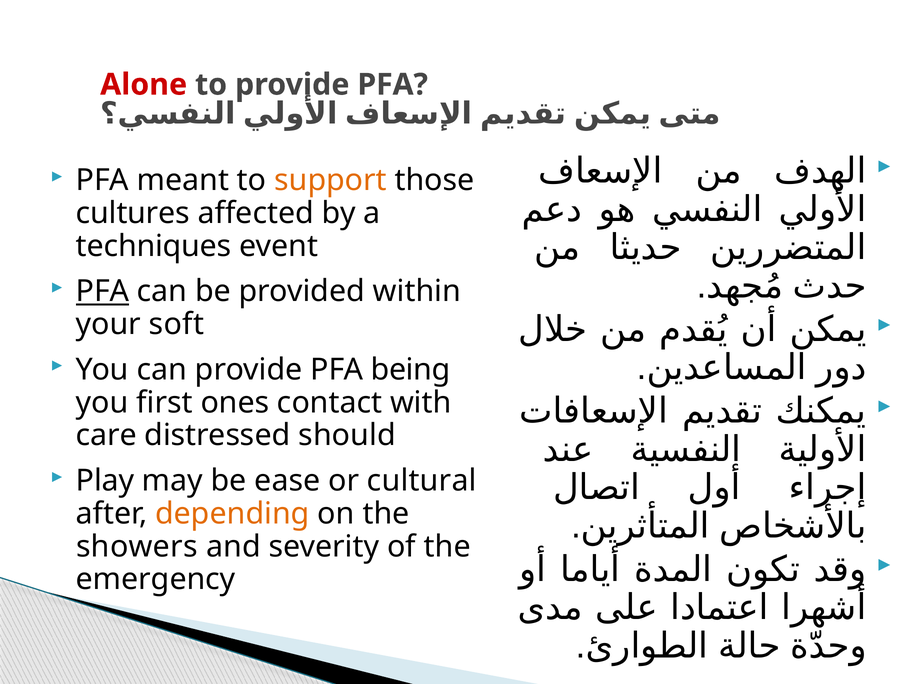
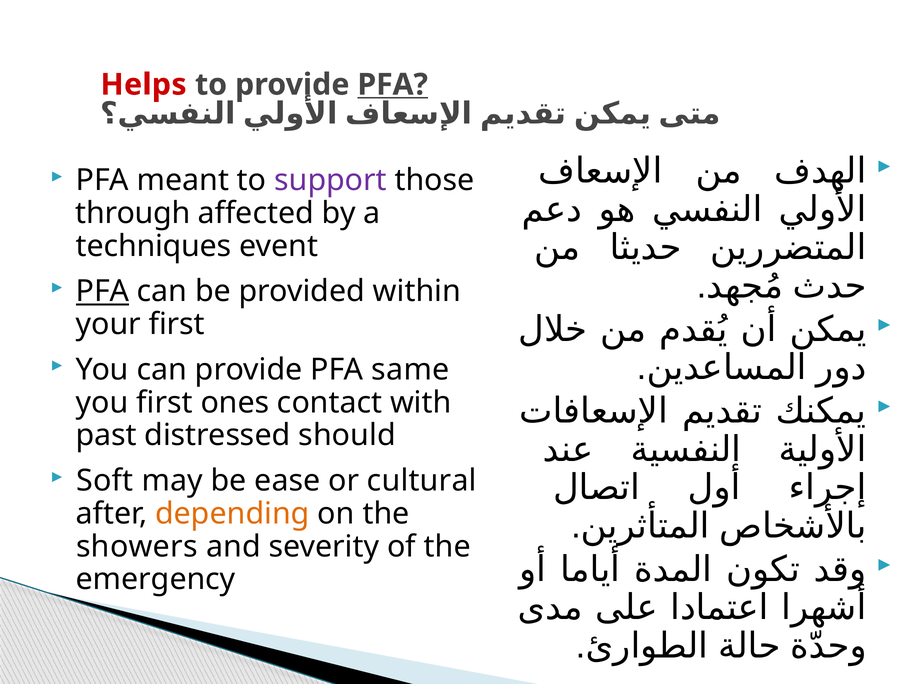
Alone: Alone -> Helps
PFA at (393, 85) underline: none -> present
support colour: orange -> purple
cultures: cultures -> through
your soft: soft -> first
being: being -> same
care: care -> past
Play: Play -> Soft
